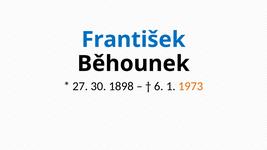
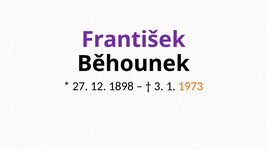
František colour: blue -> purple
30: 30 -> 12
6: 6 -> 3
